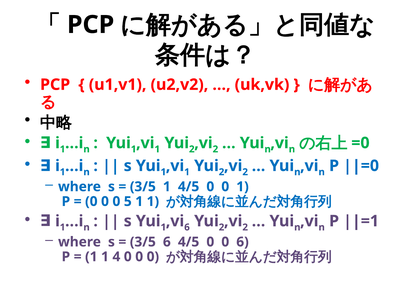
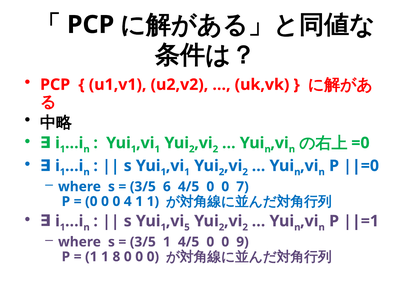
3/5 1: 1 -> 6
0 1: 1 -> 7
5: 5 -> 4
6 at (187, 227): 6 -> 5
3/5 6: 6 -> 1
0 6: 6 -> 9
4: 4 -> 8
